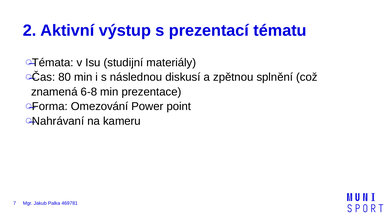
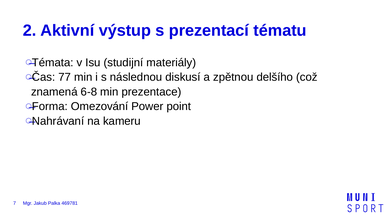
80: 80 -> 77
splnění: splnění -> delšího
